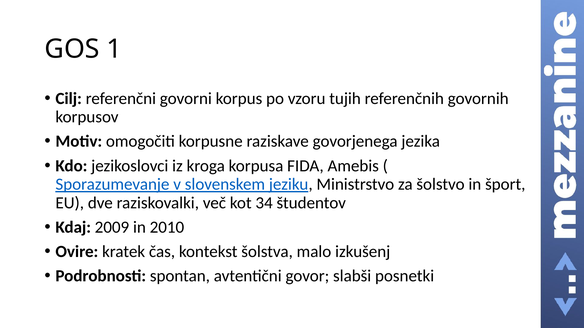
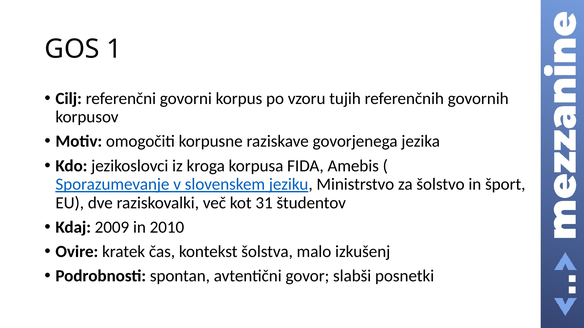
34: 34 -> 31
